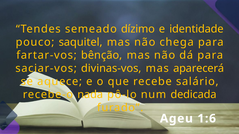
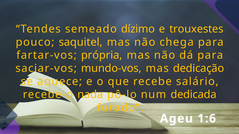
identidade: identidade -> trouxestes
bênção: bênção -> própria
divinas-vos: divinas-vos -> mundo-vos
aparecerá: aparecerá -> dedicação
